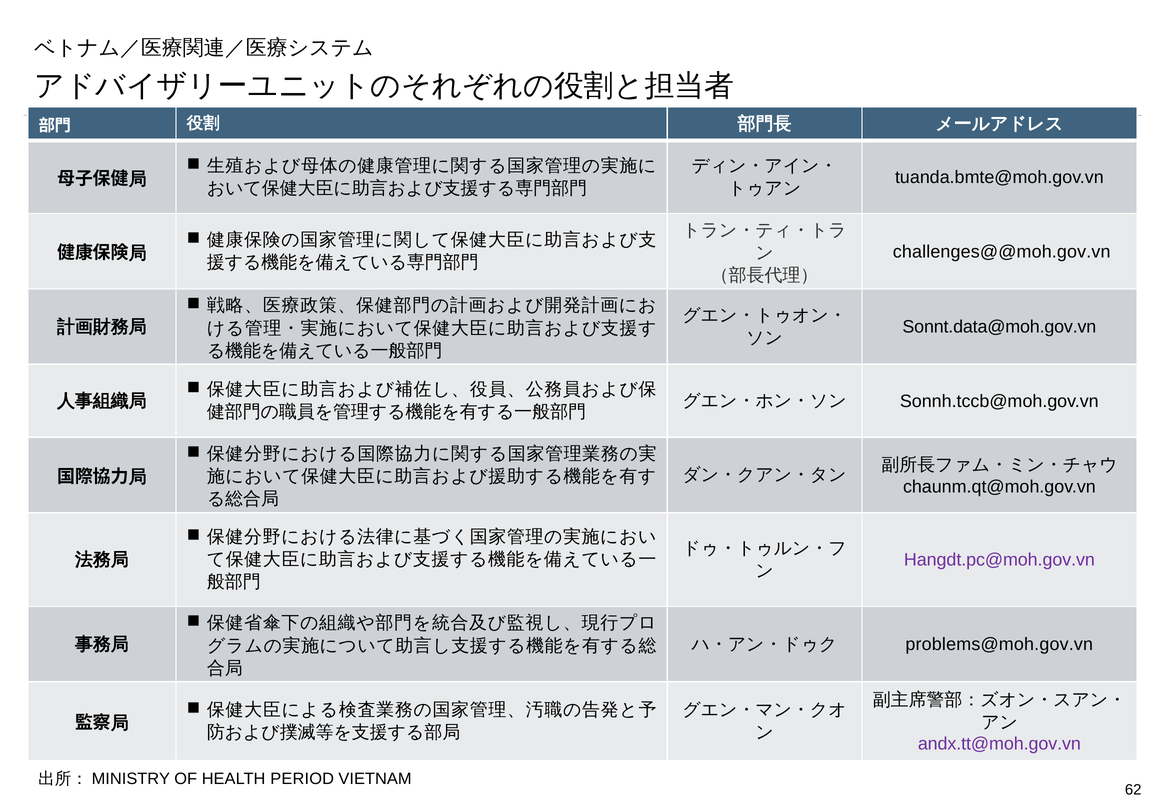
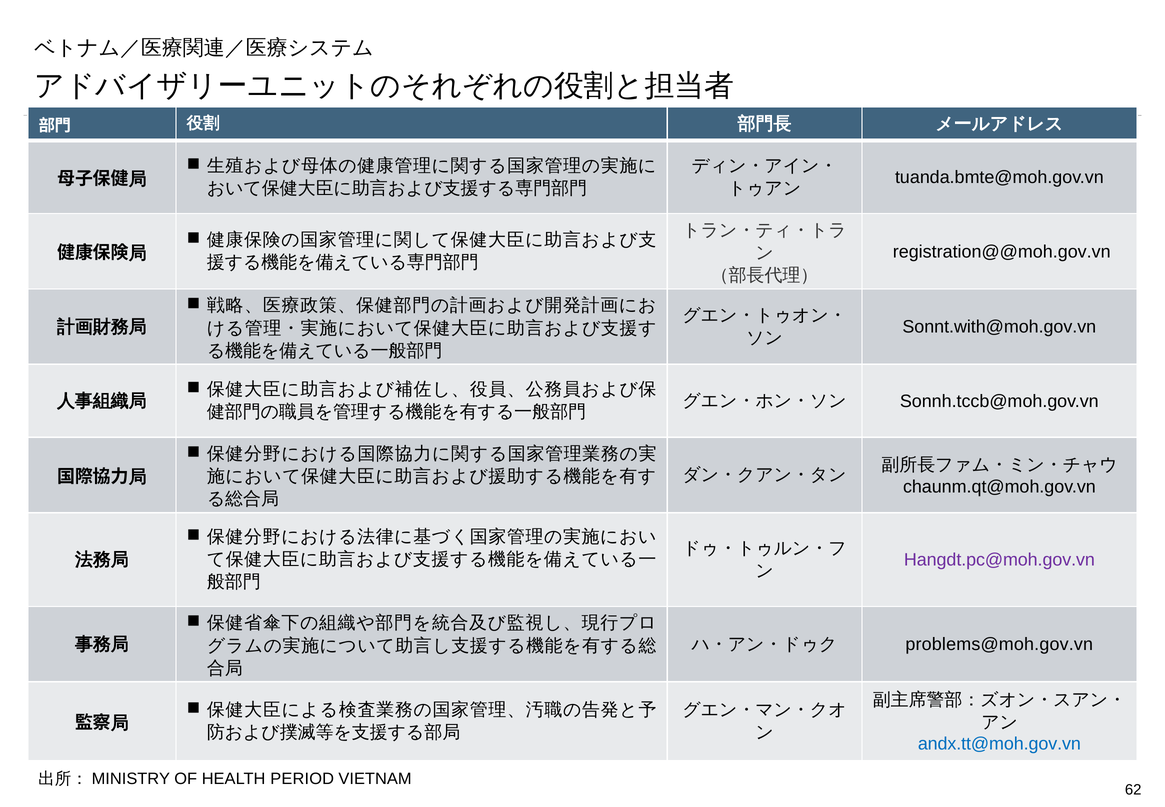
challenges@@moh.gov.vn: challenges@@moh.gov.vn -> registration@@moh.gov.vn
Sonnt.data@moh.gov.vn: Sonnt.data@moh.gov.vn -> Sonnt.with@moh.gov.vn
andx.tt@moh.gov.vn colour: purple -> blue
